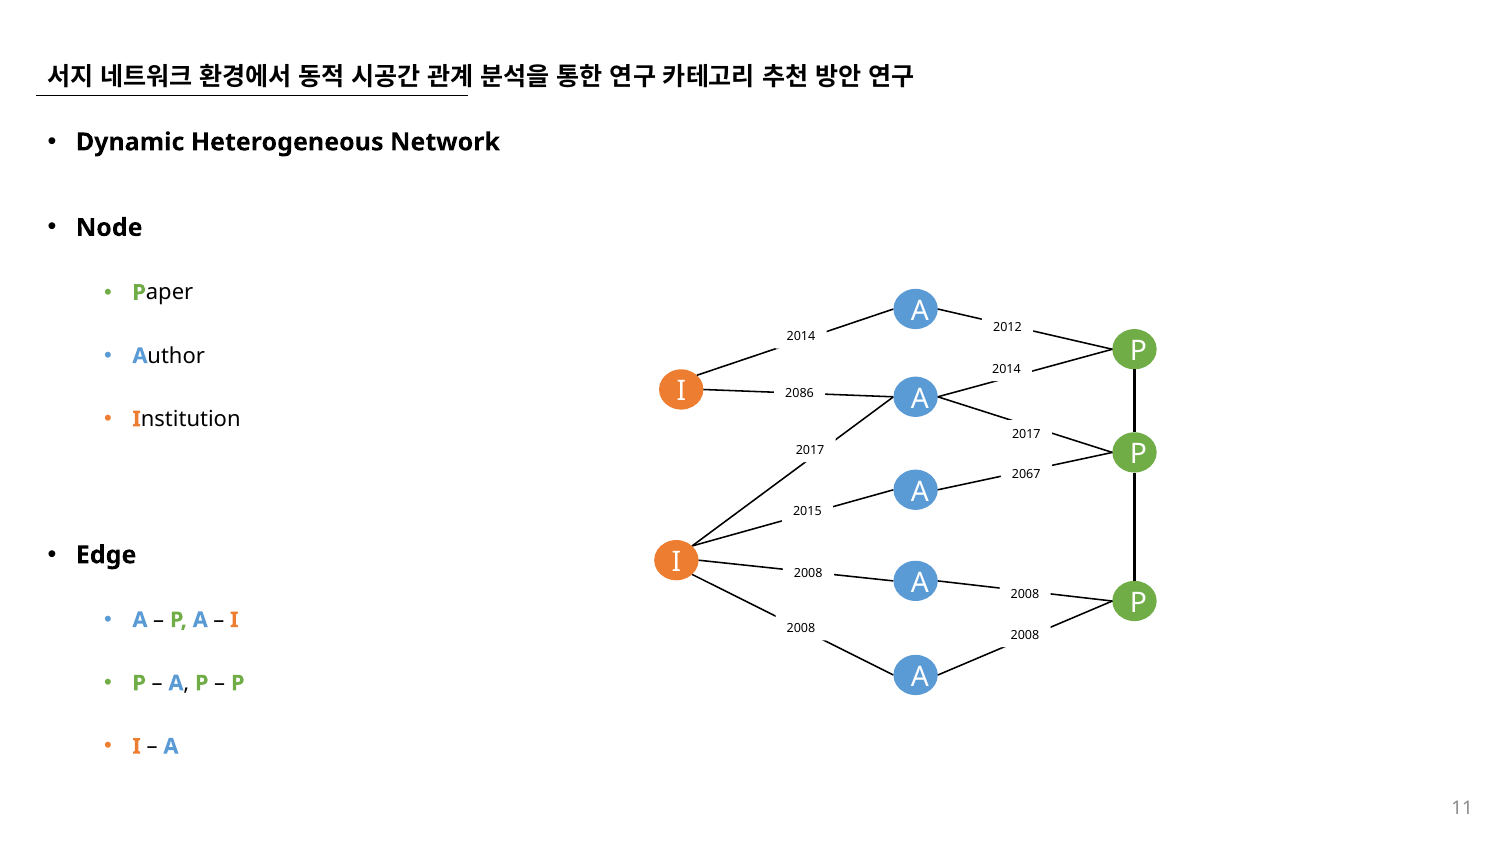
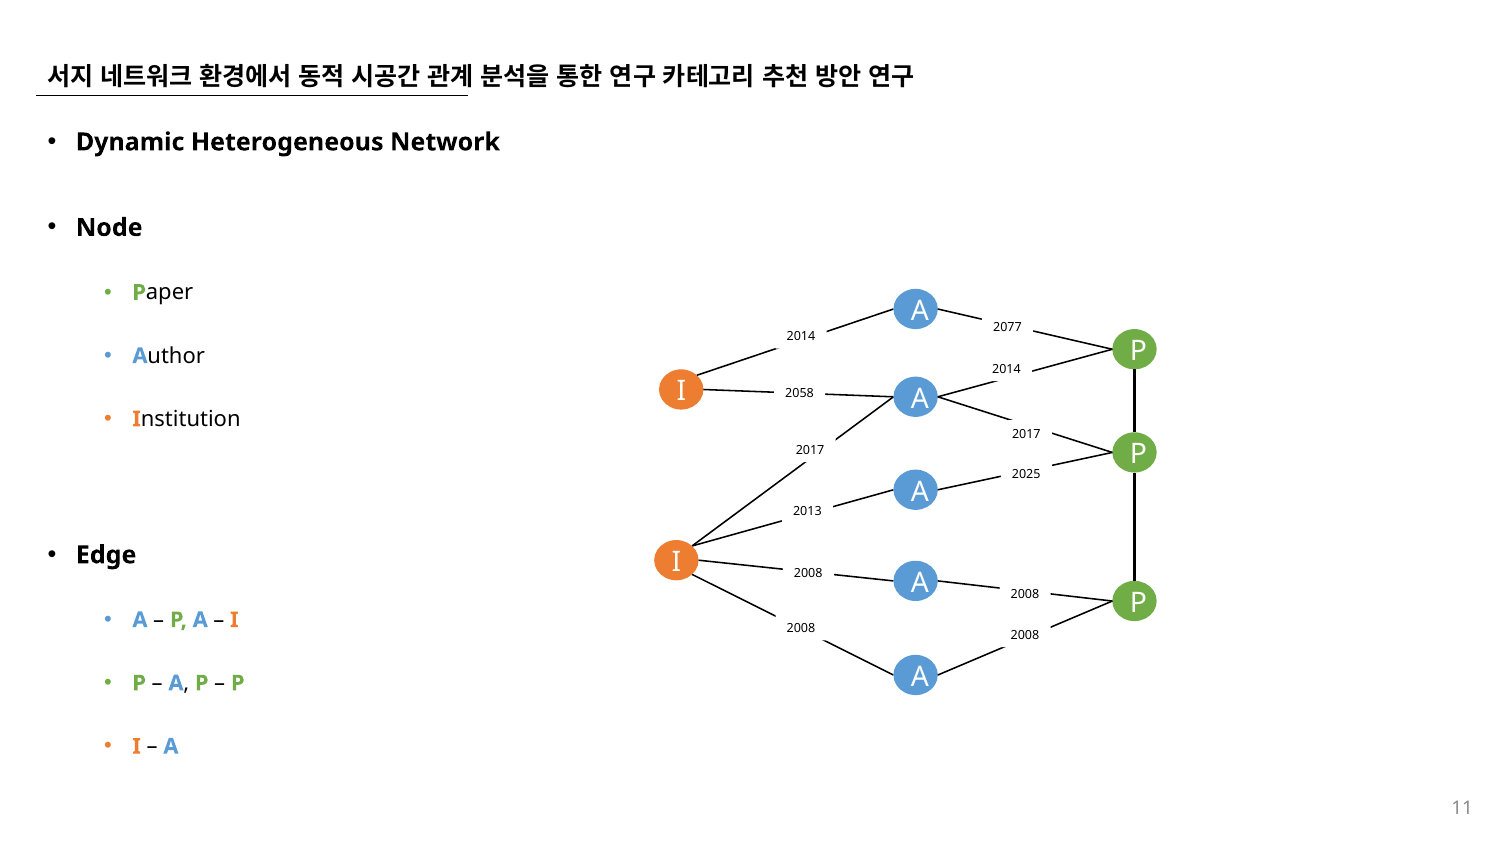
2012: 2012 -> 2077
2086: 2086 -> 2058
2067: 2067 -> 2025
2015: 2015 -> 2013
